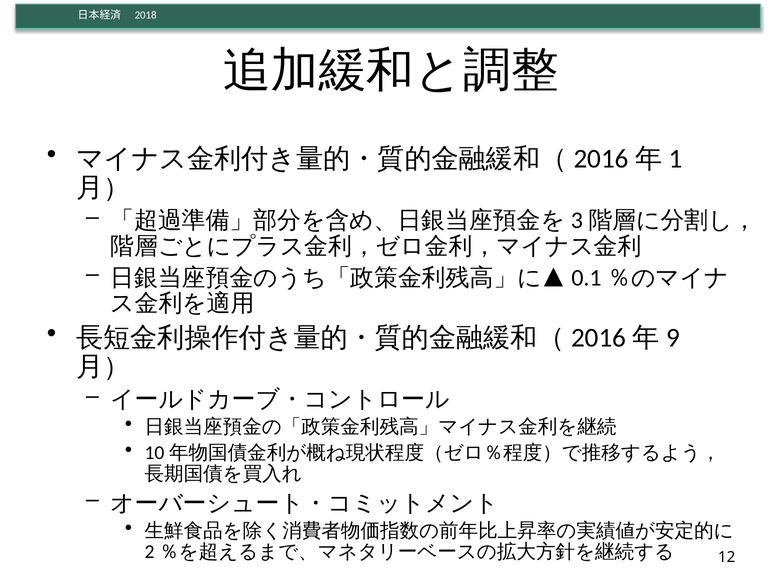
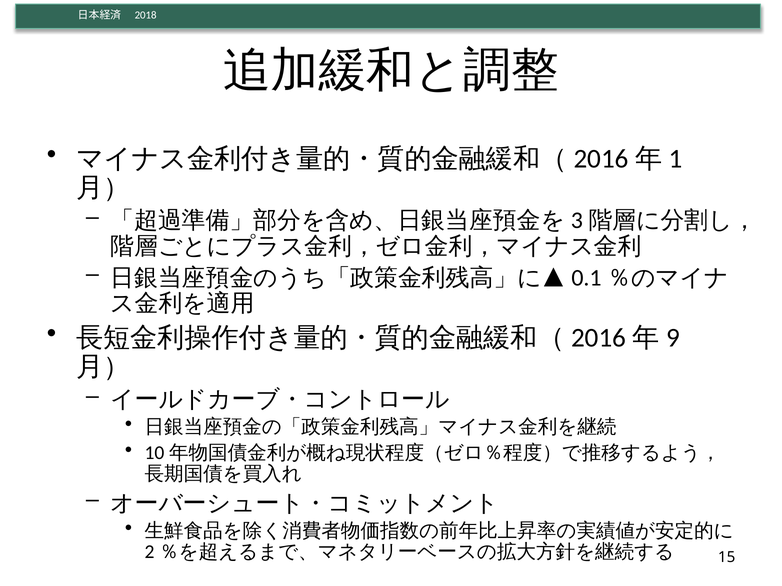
12: 12 -> 15
